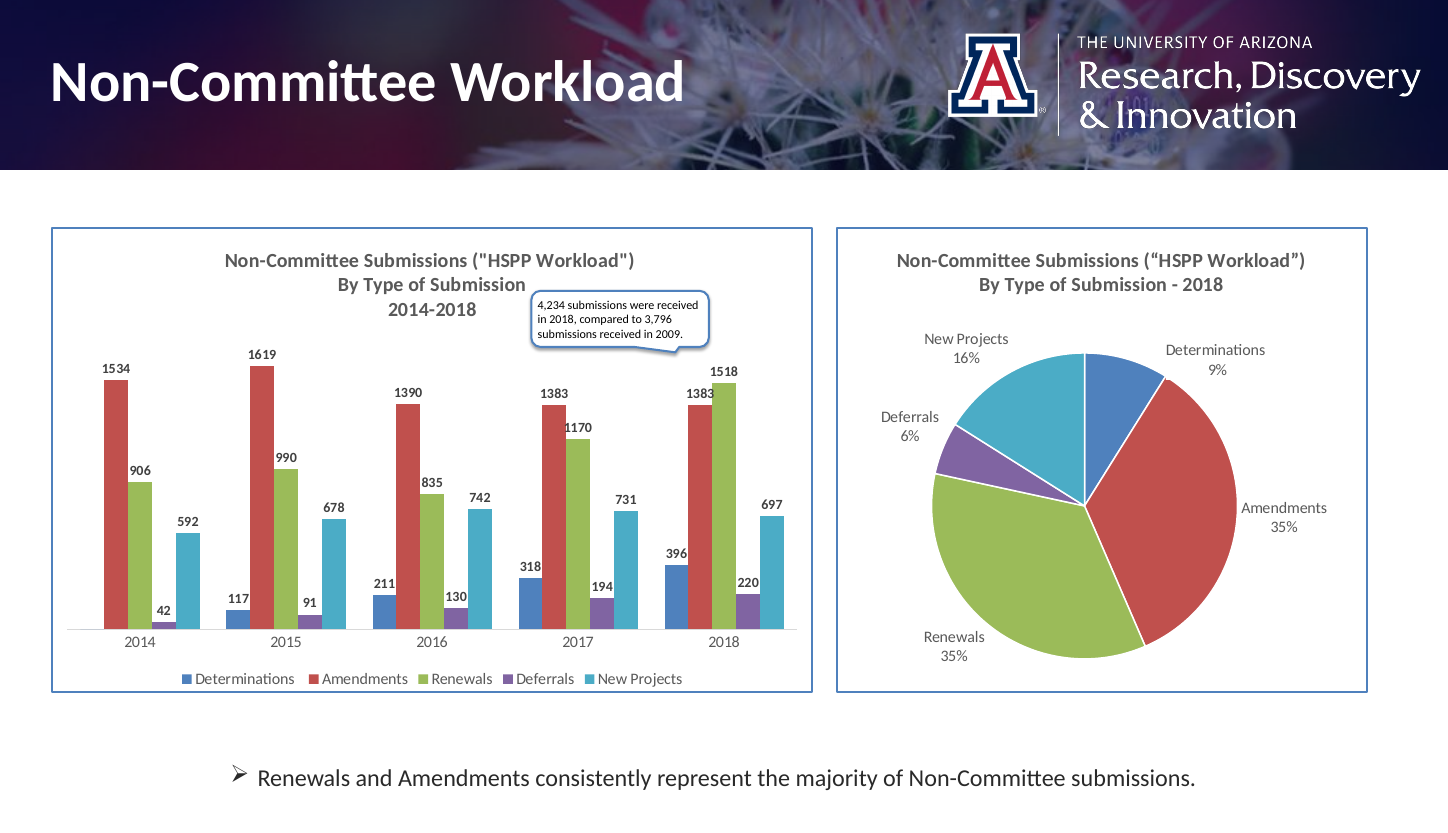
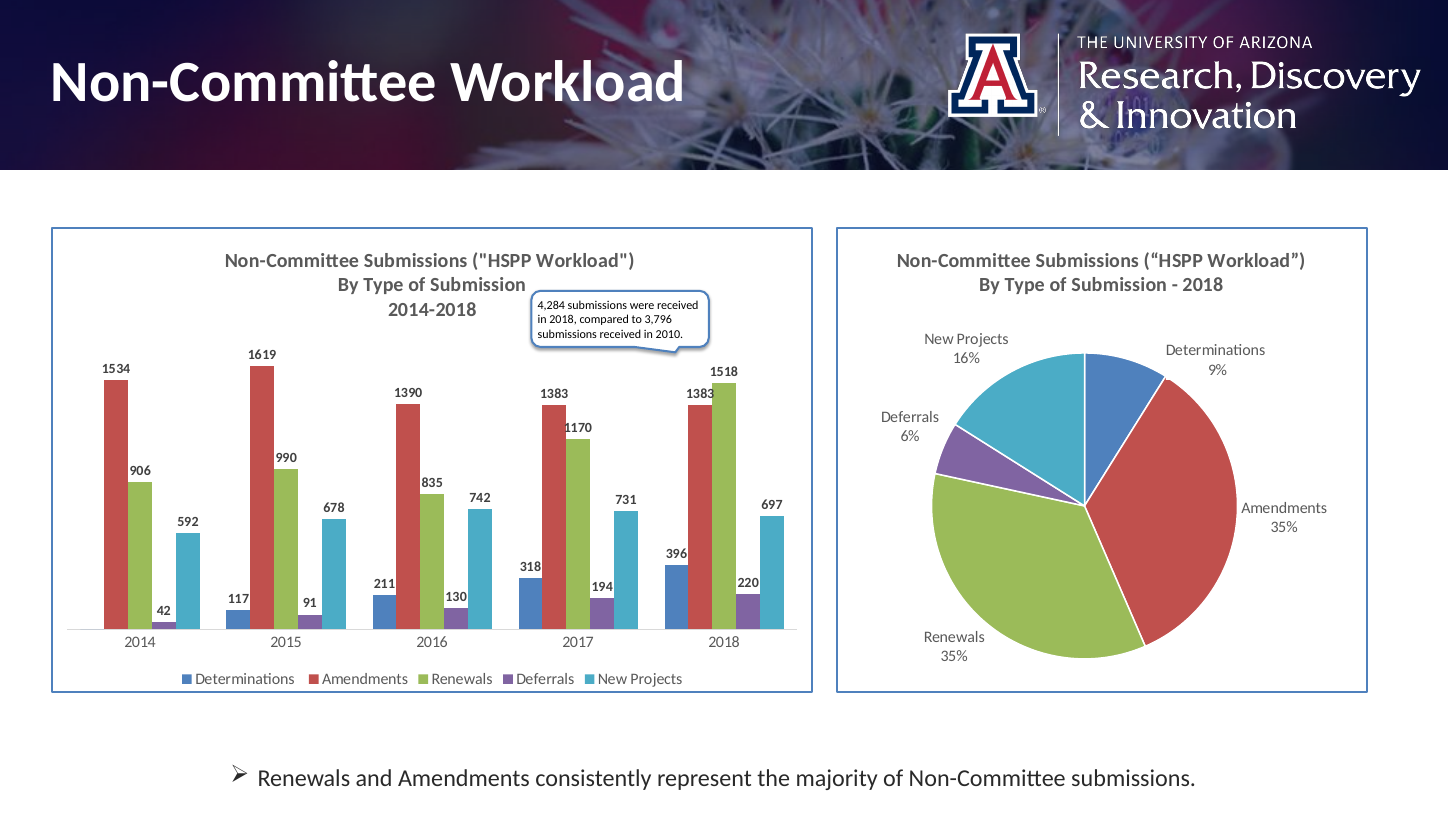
4,234: 4,234 -> 4,284
2009: 2009 -> 2010
